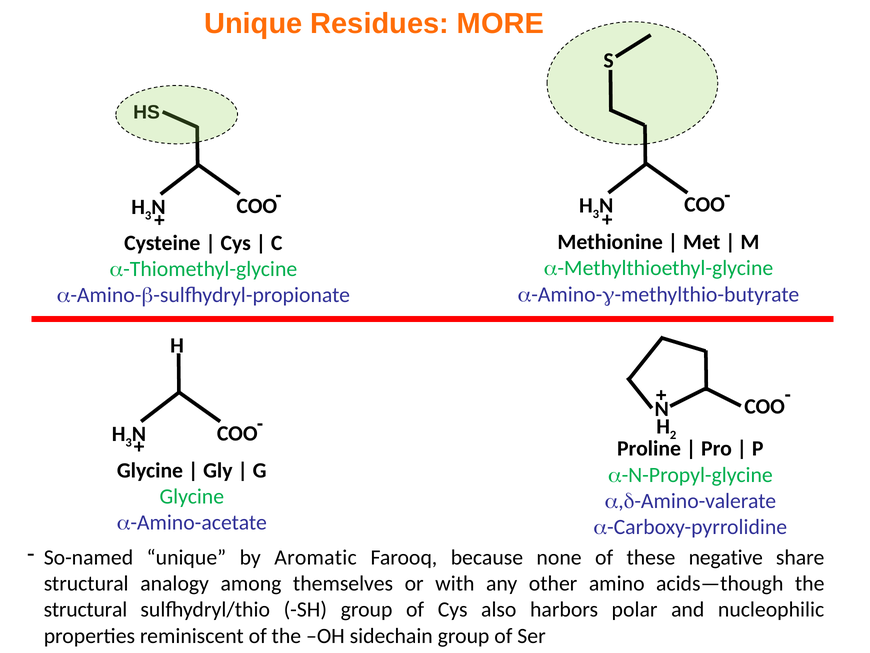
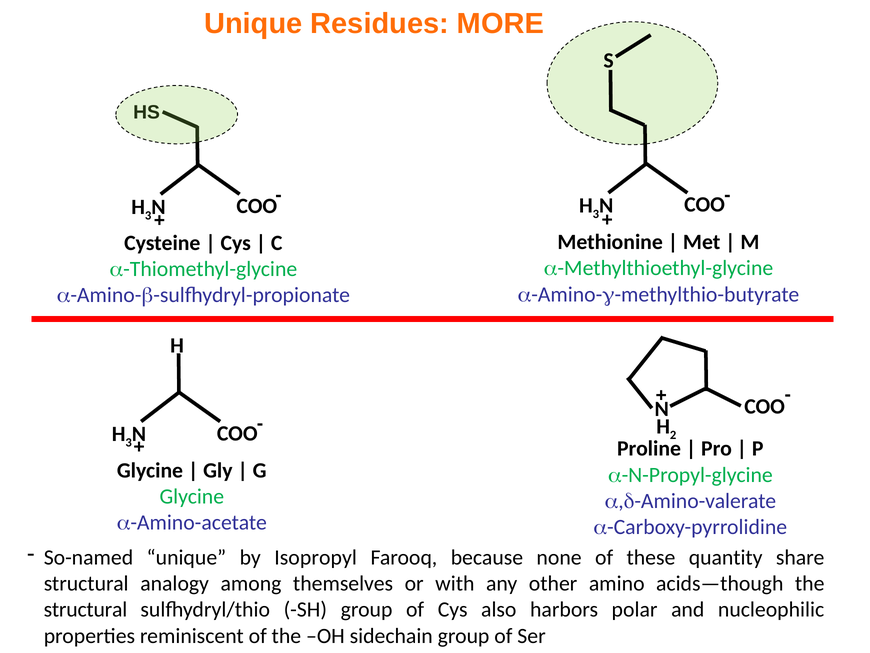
Aromatic: Aromatic -> Isopropyl
negative: negative -> quantity
